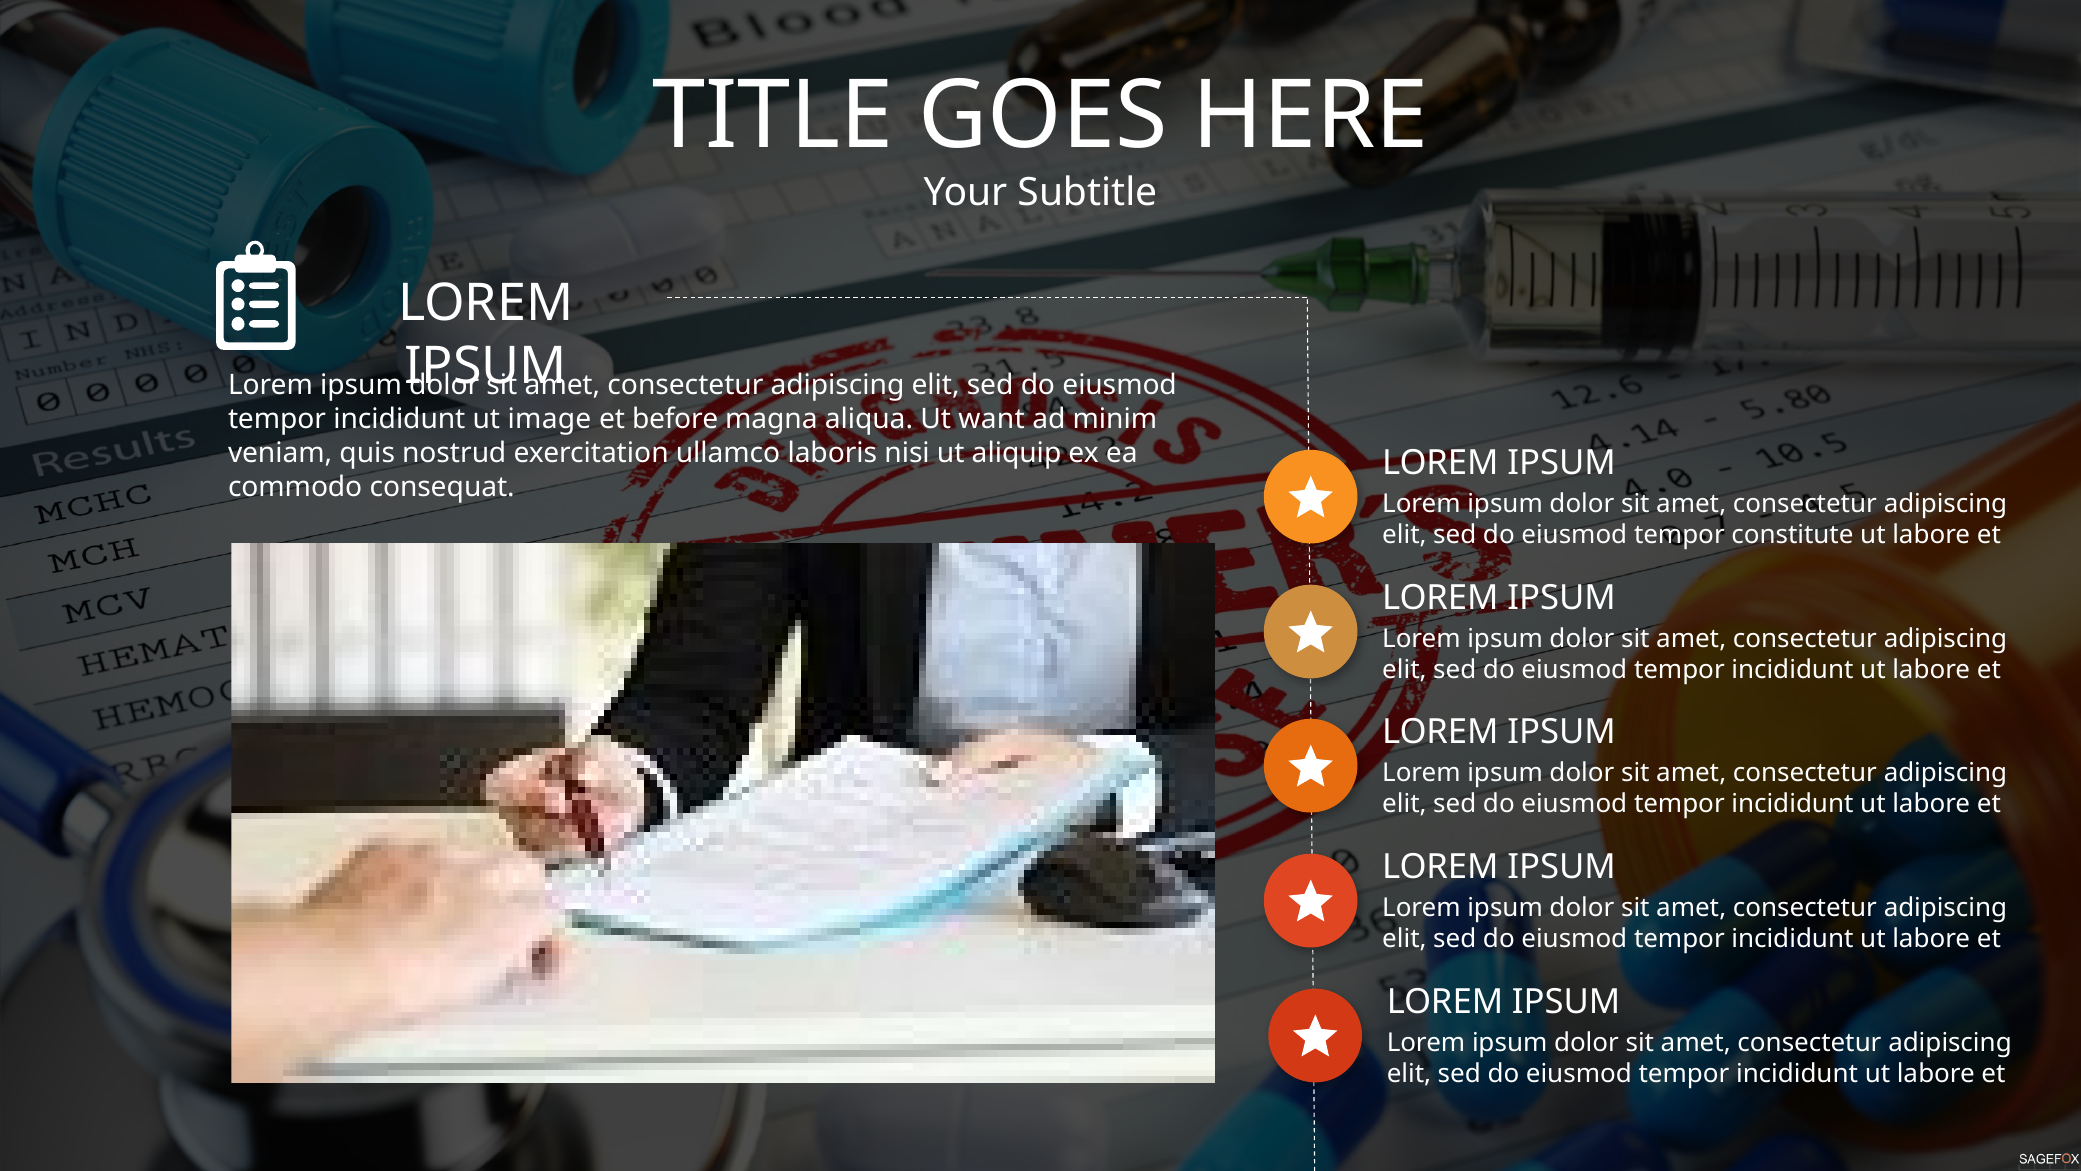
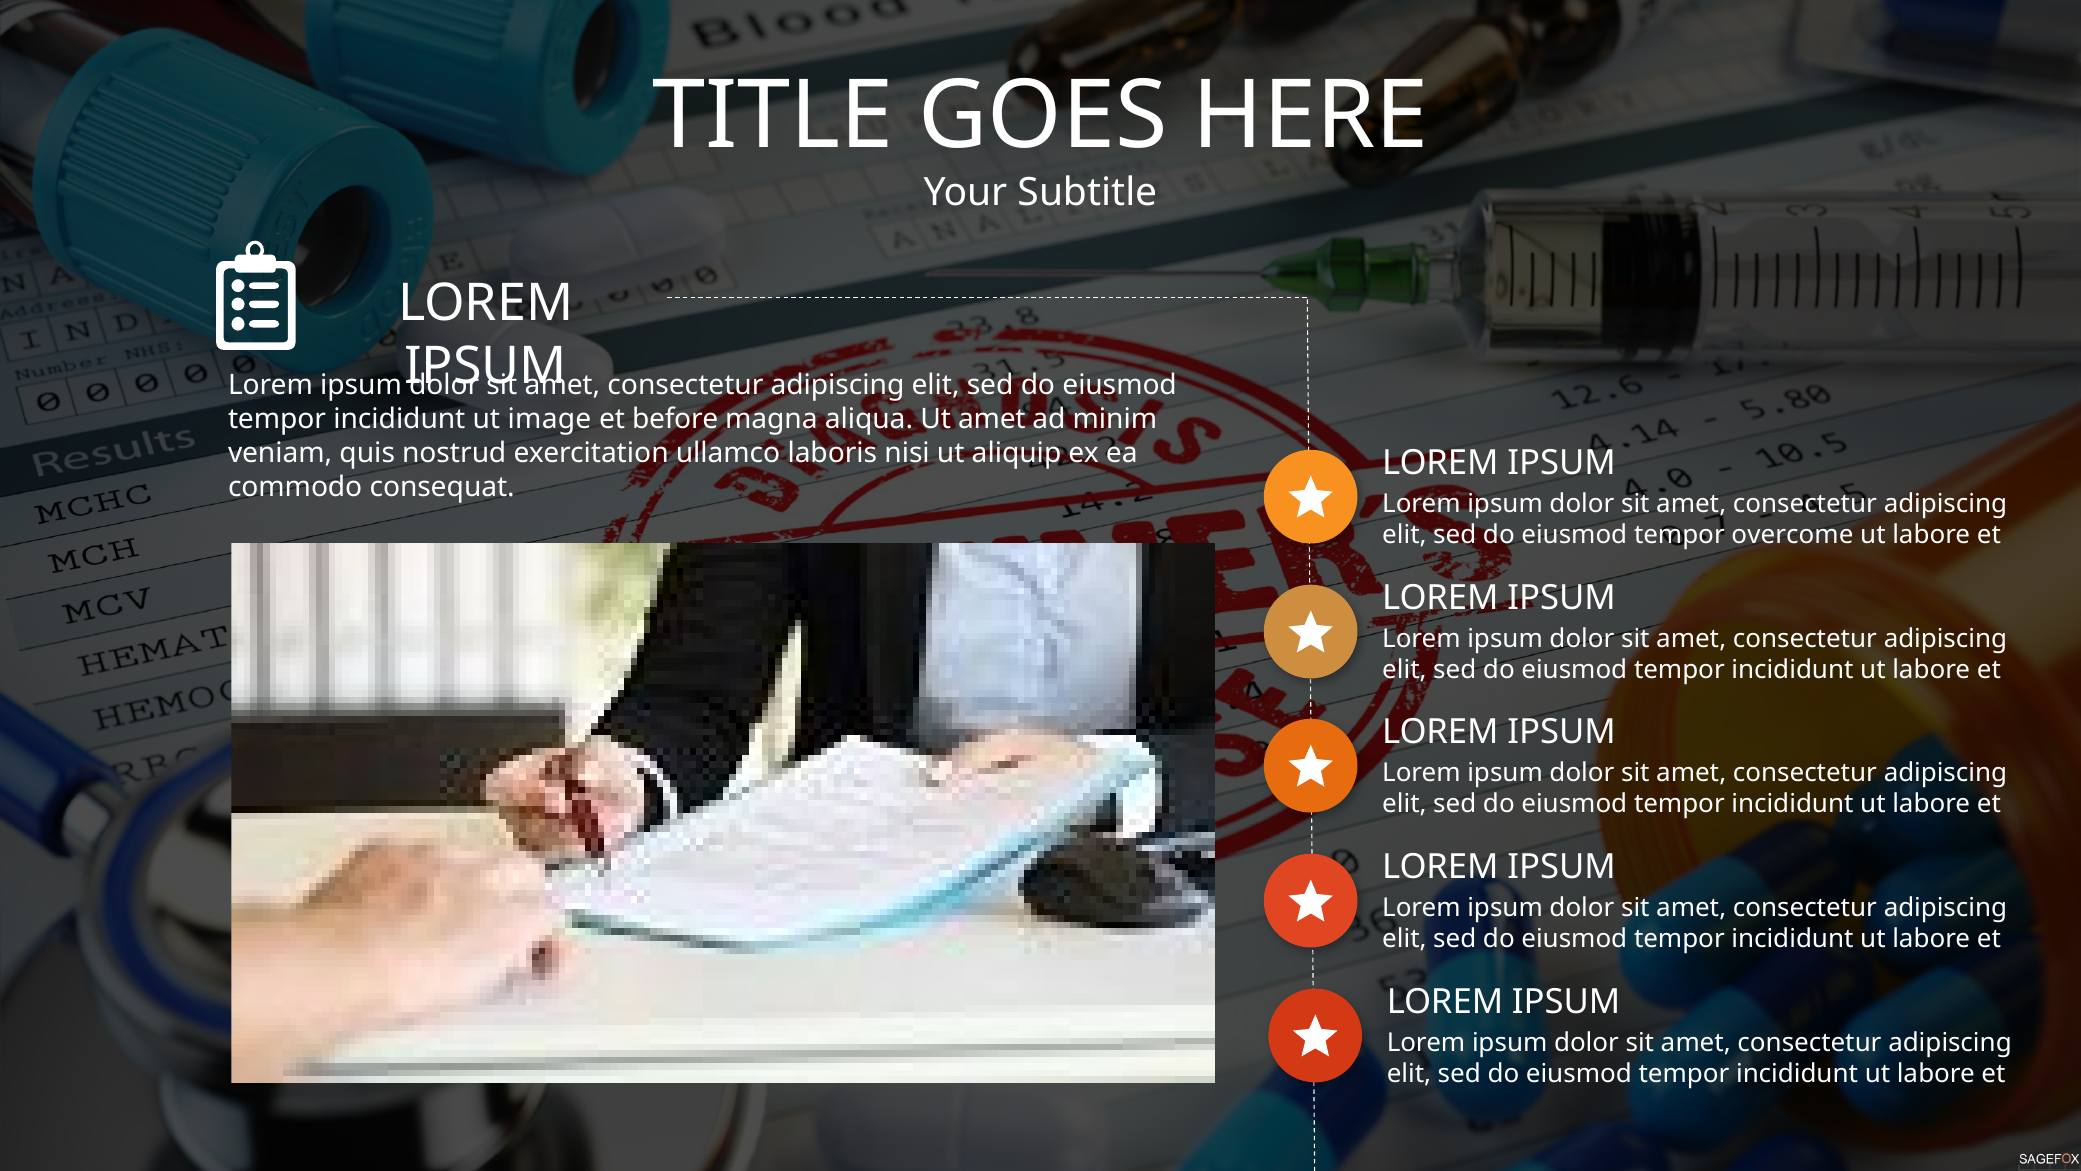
Ut want: want -> amet
constitute: constitute -> overcome
